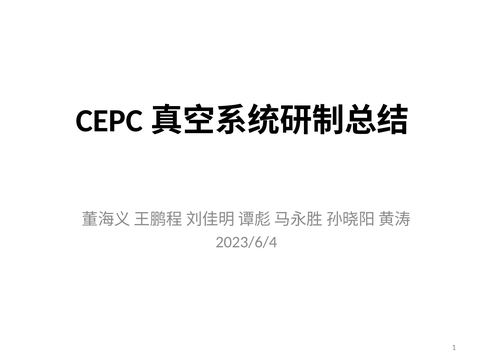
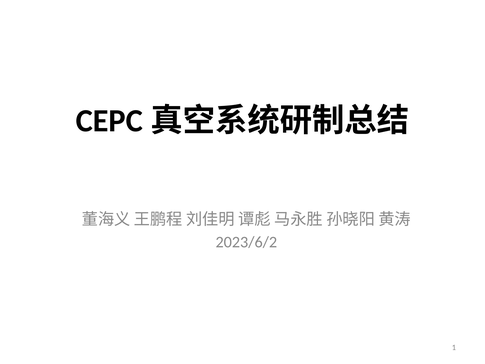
2023/6/4: 2023/6/4 -> 2023/6/2
